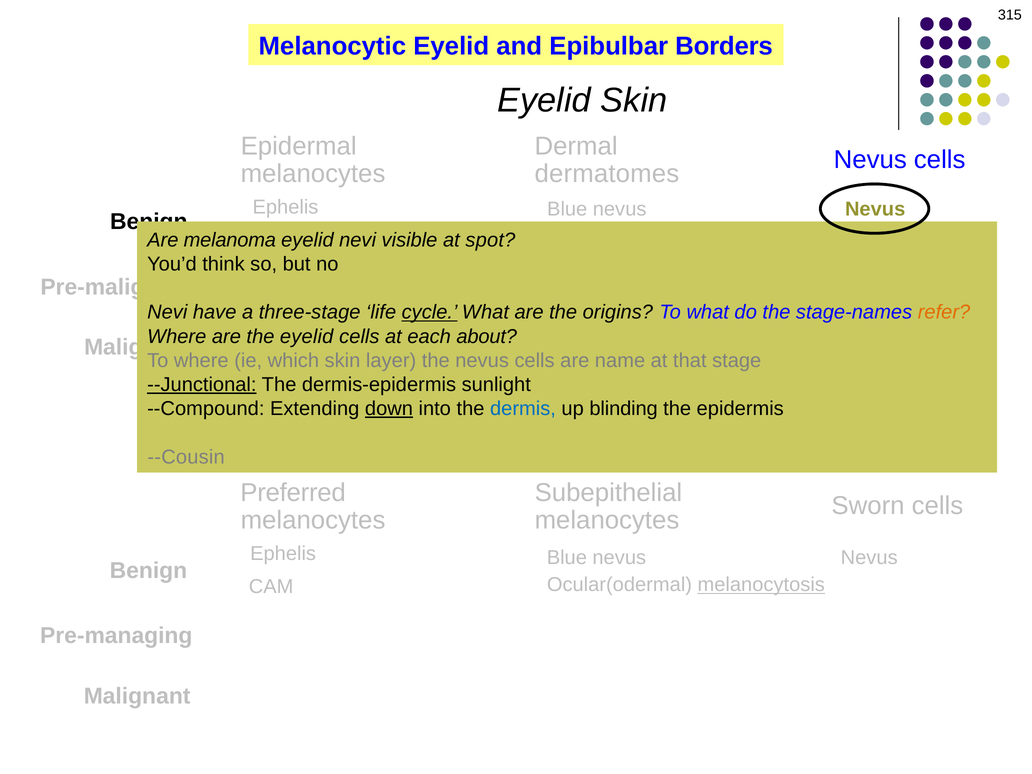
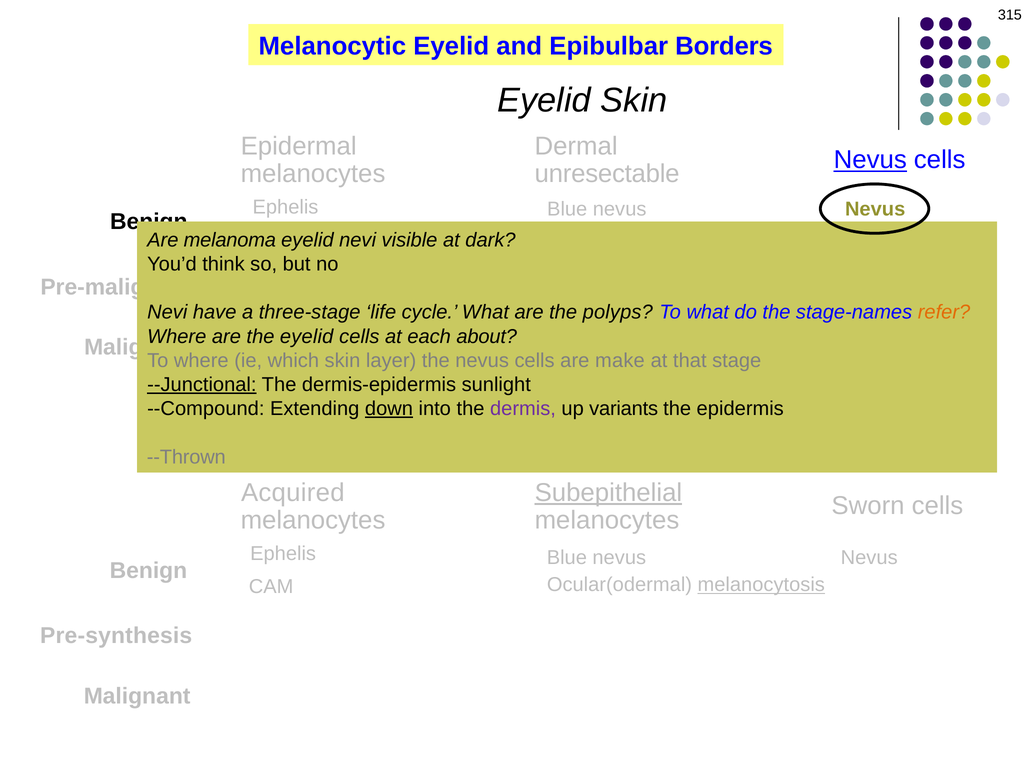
Nevus at (870, 160) underline: none -> present
dermatomes: dermatomes -> unresectable
spot: spot -> dark
cycle underline: present -> none
origins: origins -> polyps
name: name -> make
dermis at (523, 409) colour: blue -> purple
blinding: blinding -> variants
--Cousin: --Cousin -> --Thrown
Subepithelial underline: none -> present
Preferred: Preferred -> Acquired
Pre-managing: Pre-managing -> Pre-synthesis
